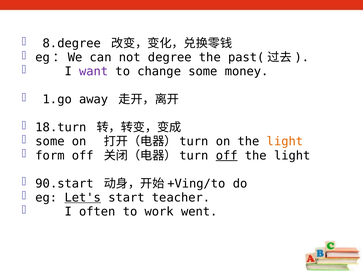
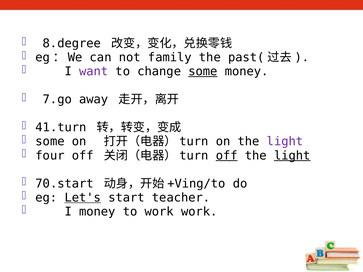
degree: degree -> family
some at (203, 71) underline: none -> present
1.go: 1.go -> 7.go
18.turn: 18.turn -> 41.turn
light at (285, 142) colour: orange -> purple
form: form -> four
light at (292, 156) underline: none -> present
90.start: 90.start -> 70.start
I often: often -> money
work went: went -> work
